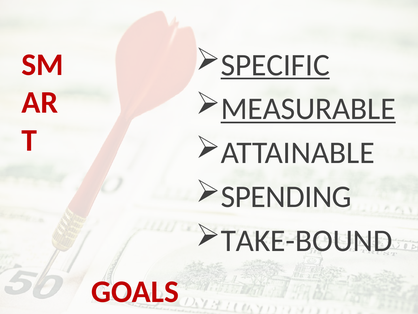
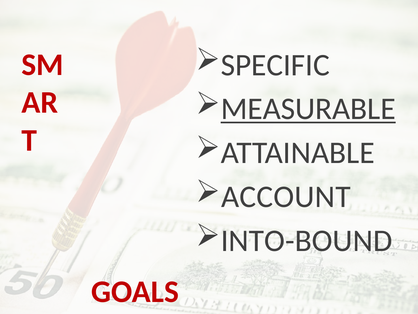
SPECIFIC underline: present -> none
SPENDING: SPENDING -> ACCOUNT
TAKE-BOUND: TAKE-BOUND -> INTO-BOUND
